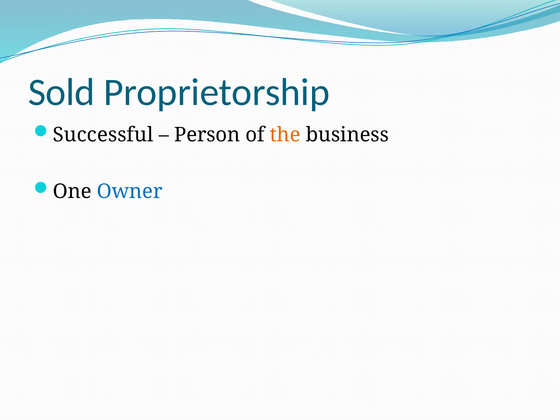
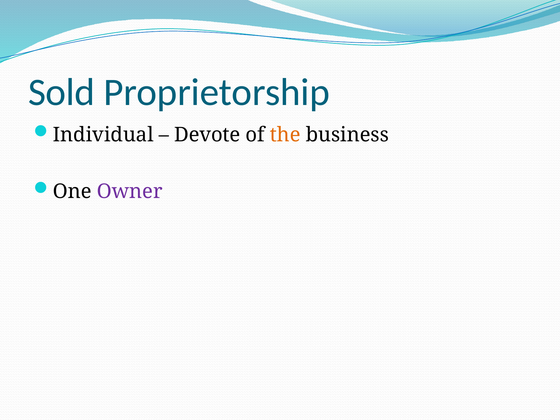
Successful: Successful -> Individual
Person: Person -> Devote
Owner colour: blue -> purple
